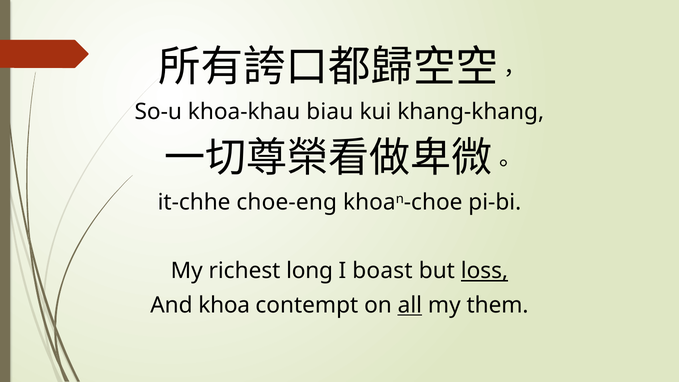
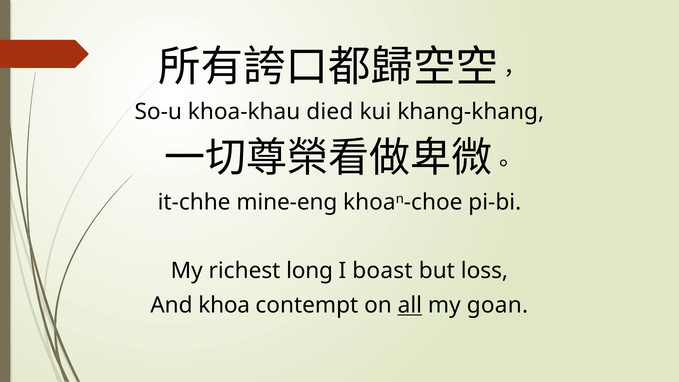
biau: biau -> died
choe-eng: choe-eng -> mine-eng
loss underline: present -> none
them: them -> goan
